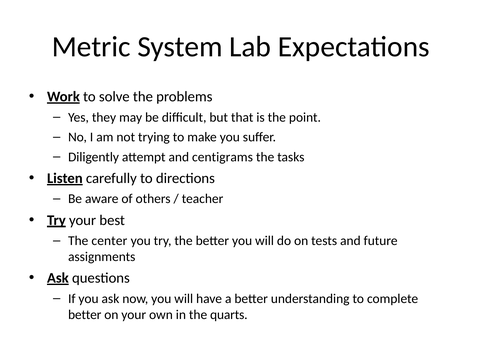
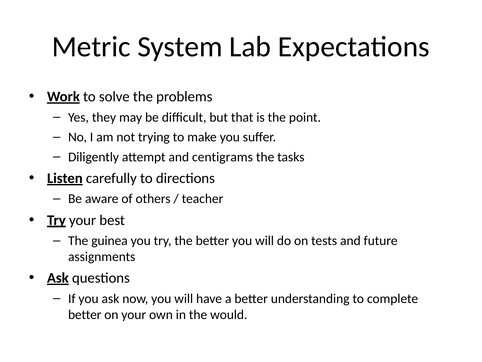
center: center -> guinea
quarts: quarts -> would
